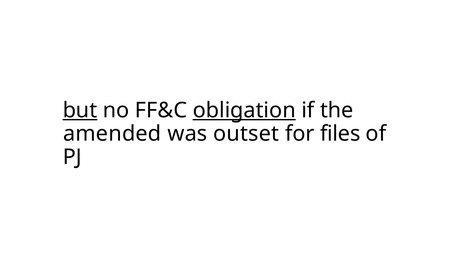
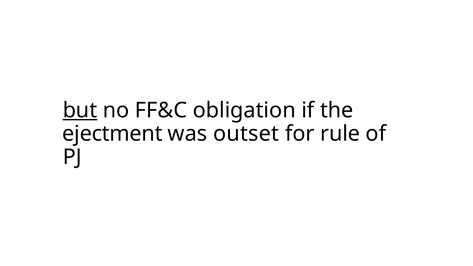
obligation underline: present -> none
amended: amended -> ejectment
files: files -> rule
